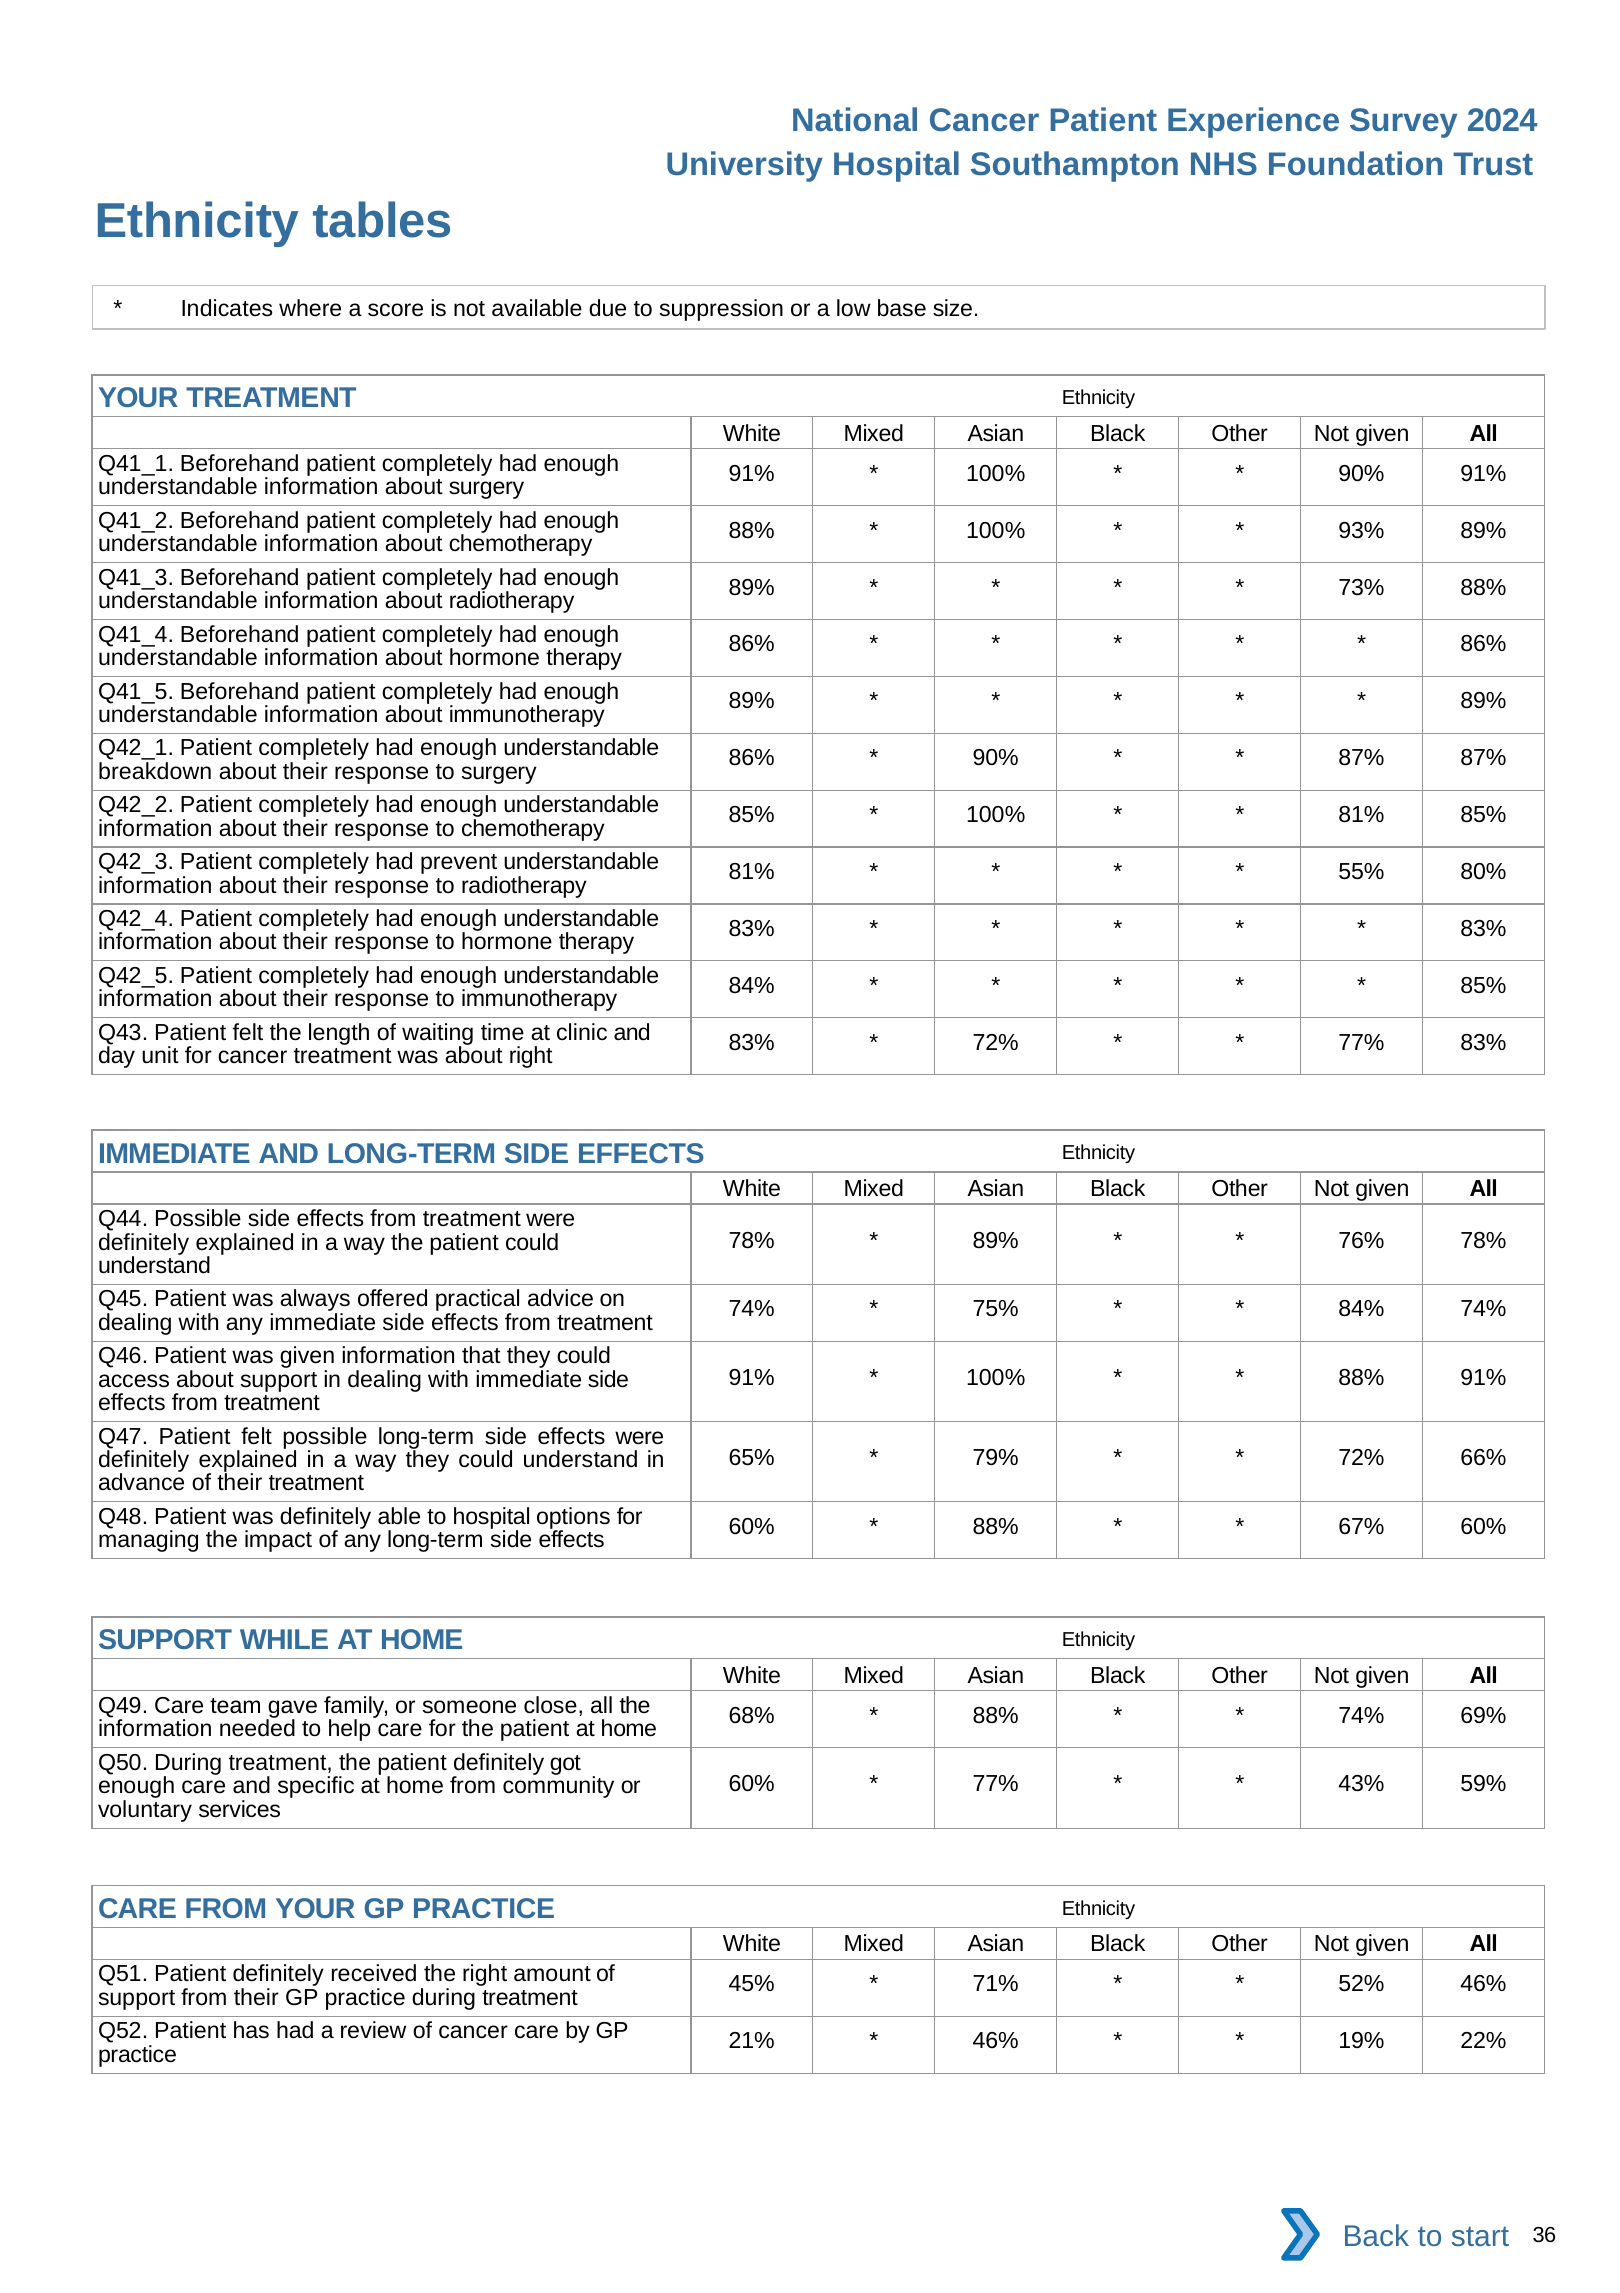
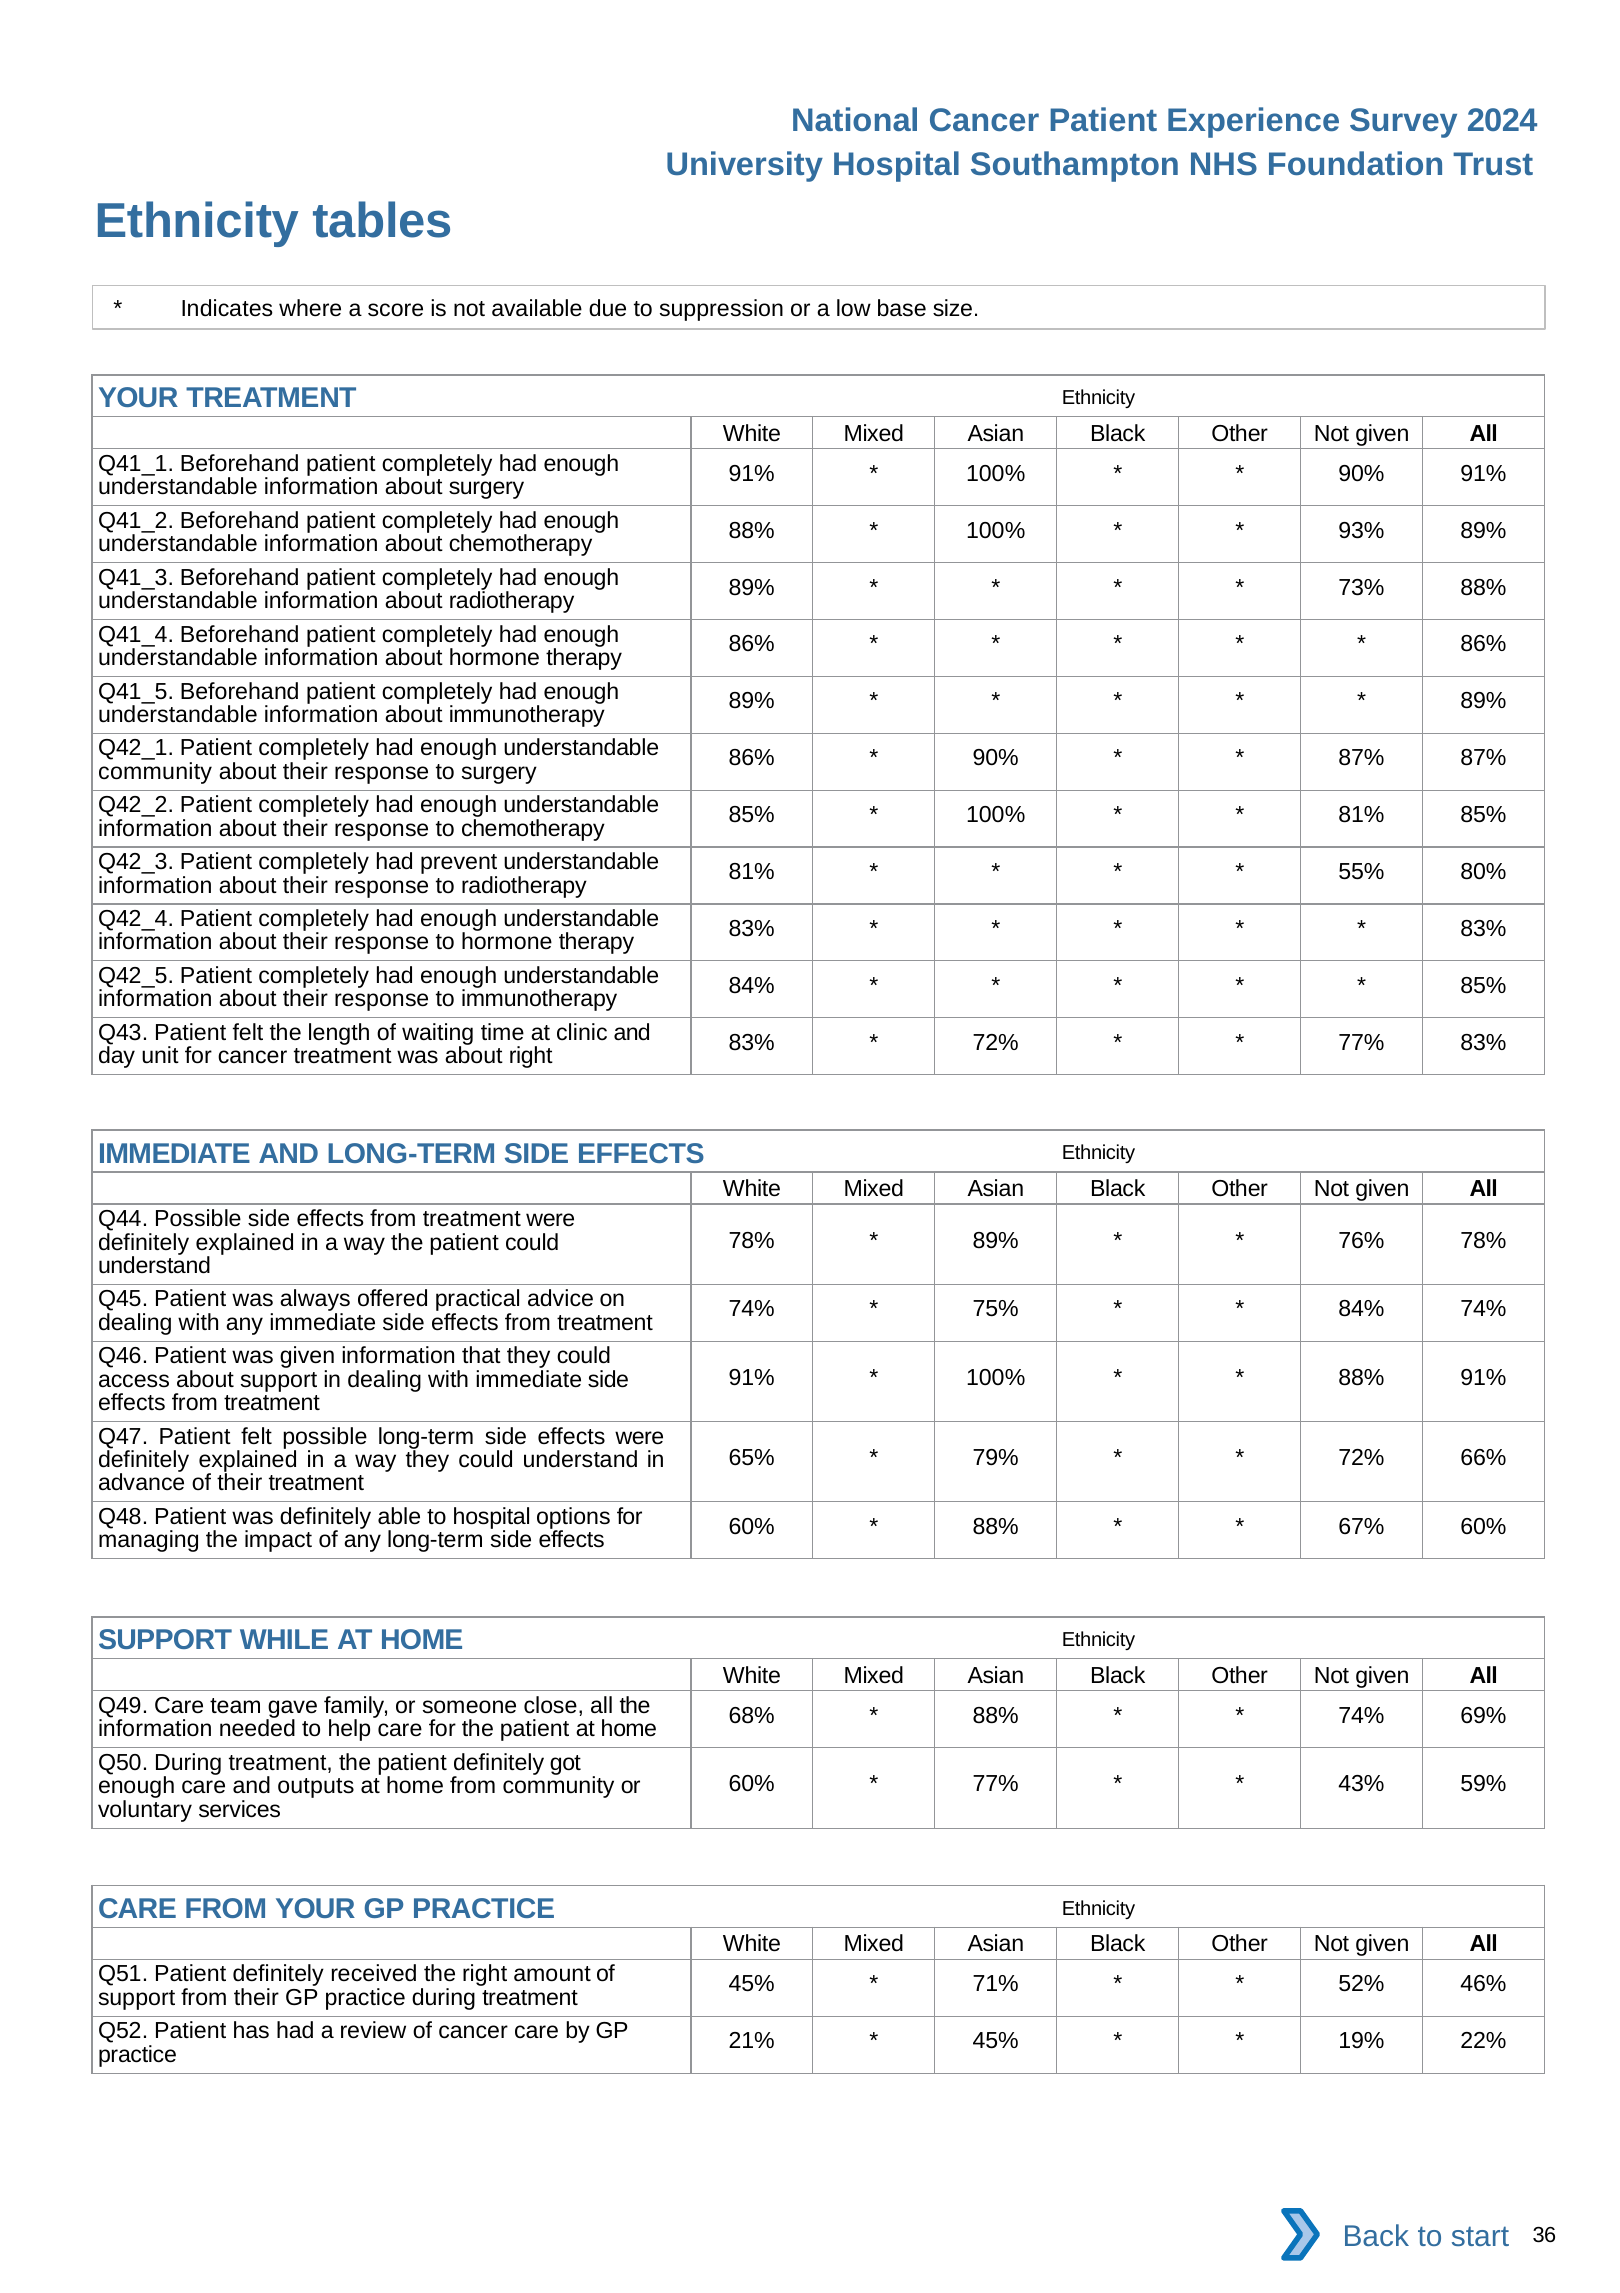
breakdown at (155, 771): breakdown -> community
specific: specific -> outputs
46% at (996, 2041): 46% -> 45%
